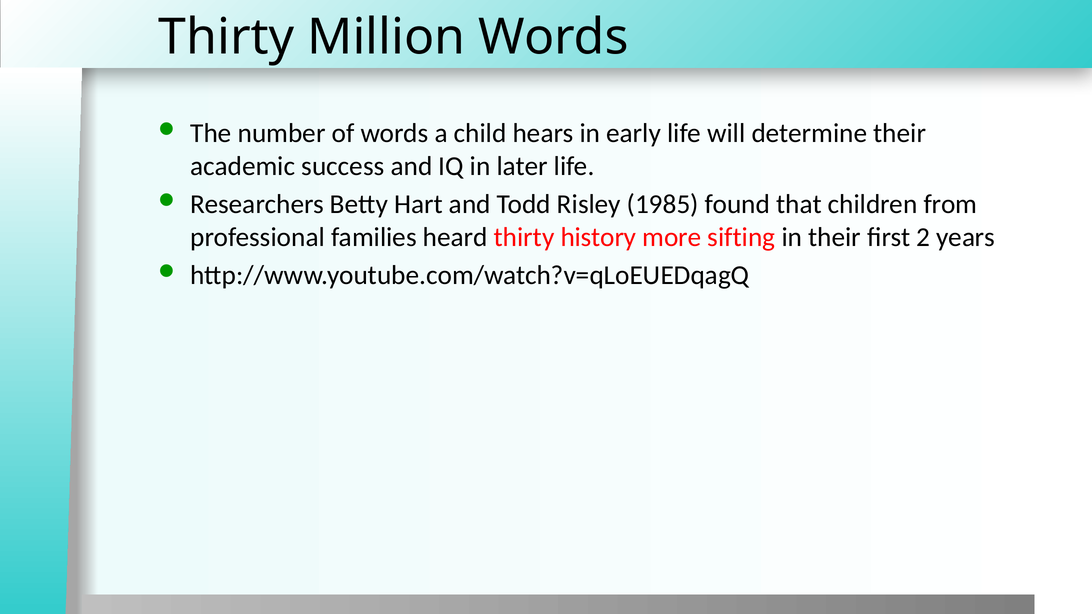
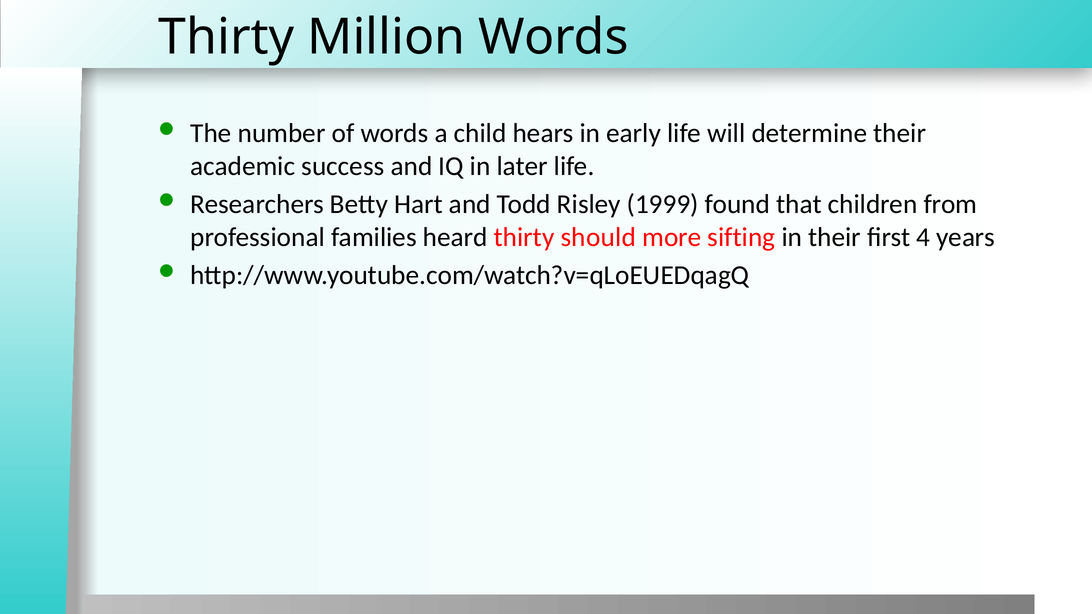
1985: 1985 -> 1999
history: history -> should
2: 2 -> 4
